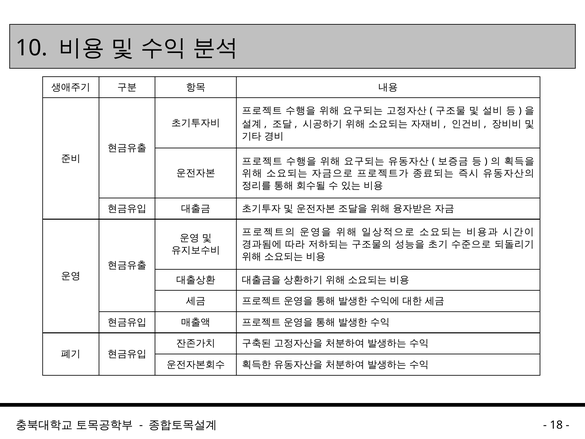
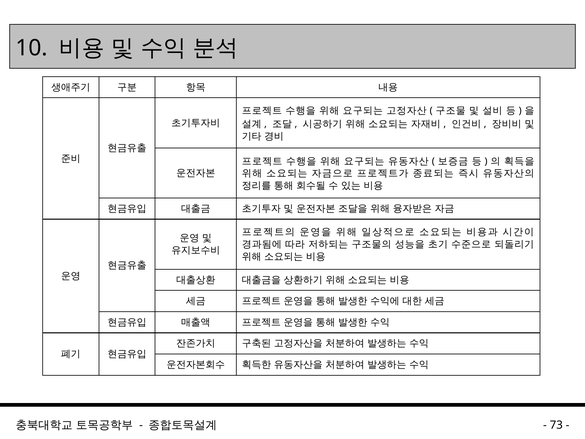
18: 18 -> 73
